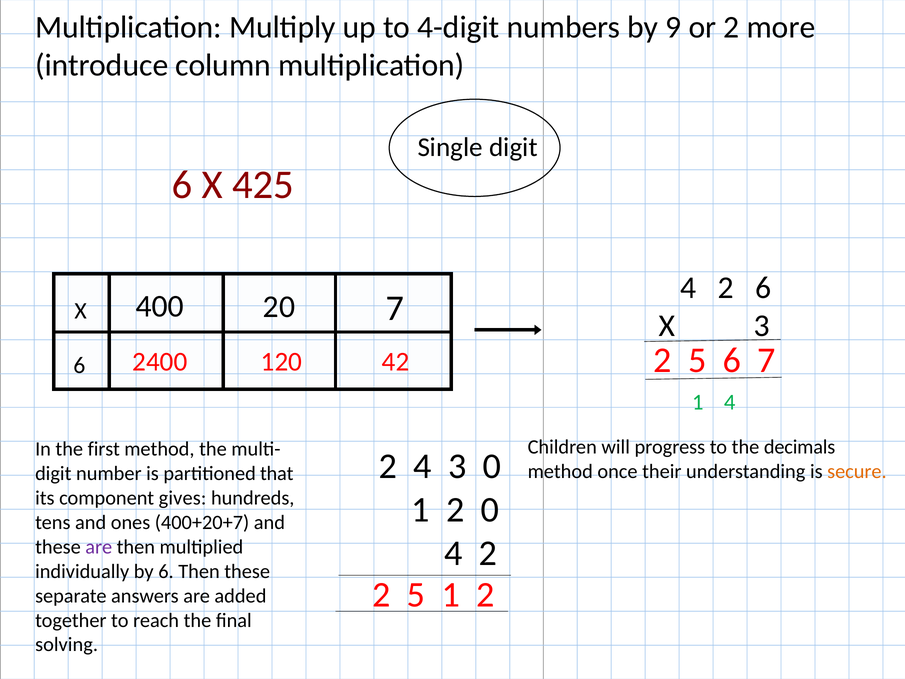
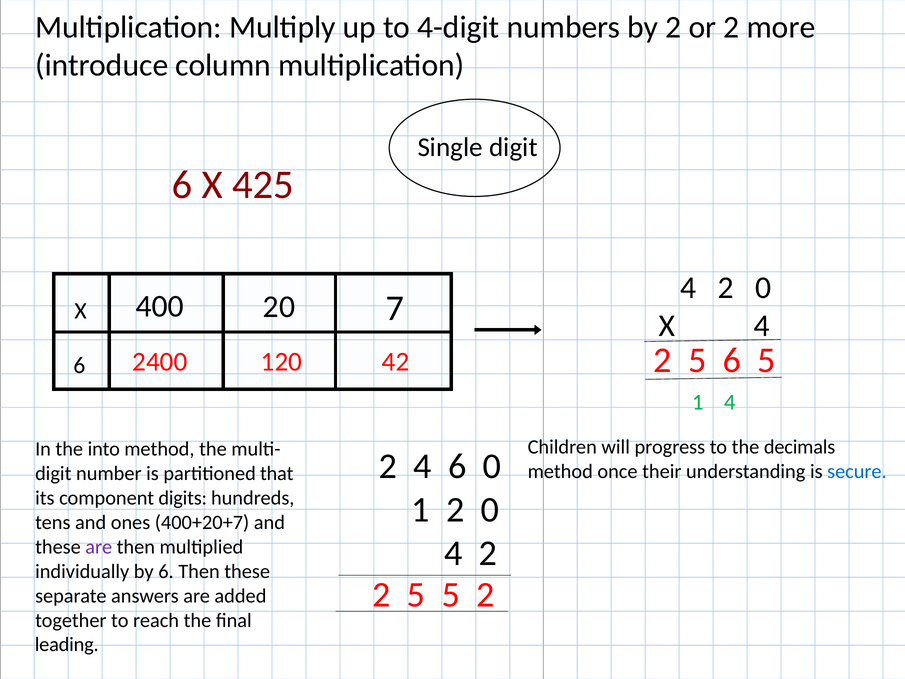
by 9: 9 -> 2
4 2 6: 6 -> 0
X 3: 3 -> 4
6 7: 7 -> 5
first: first -> into
4 3: 3 -> 6
secure colour: orange -> blue
gives: gives -> digits
5 1: 1 -> 5
solving: solving -> leading
